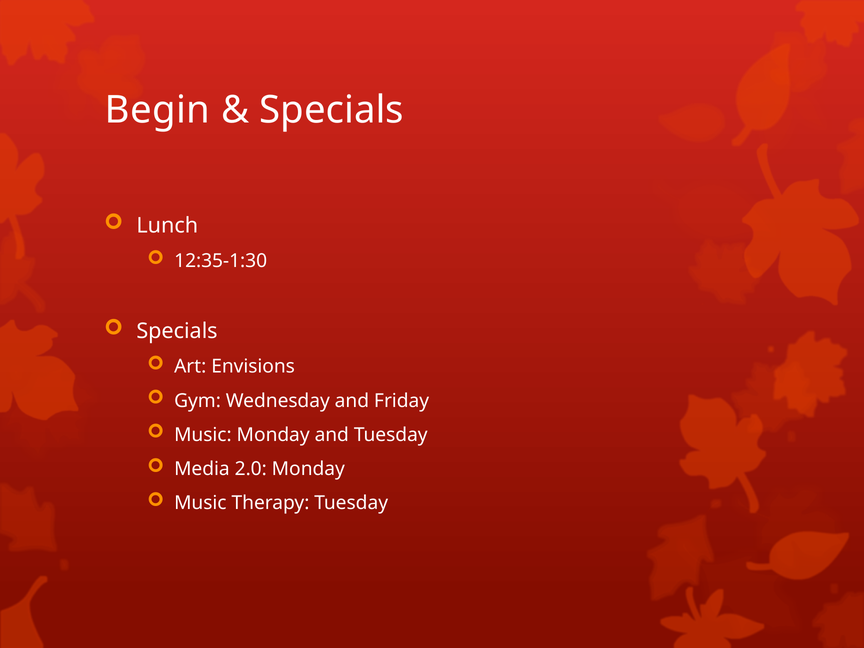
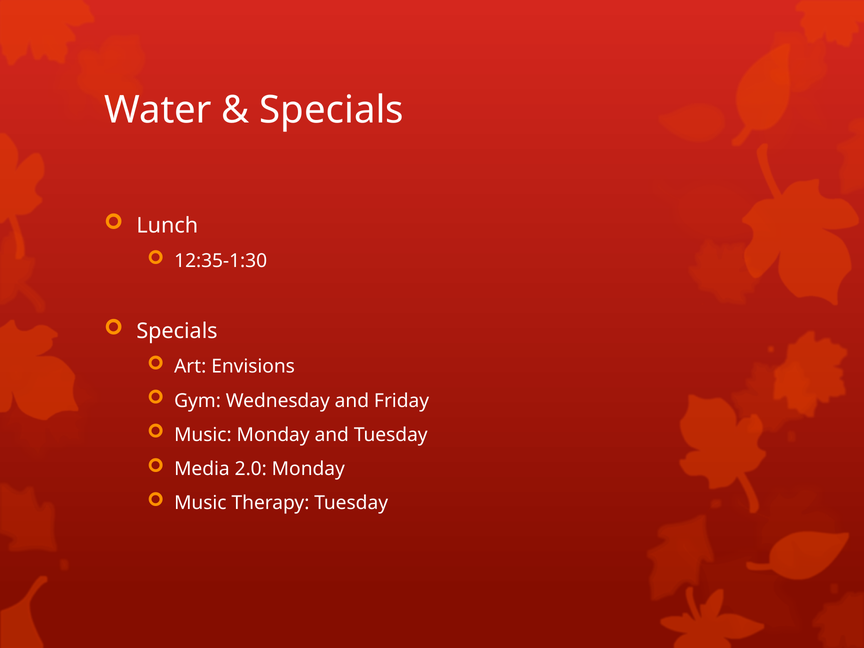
Begin: Begin -> Water
